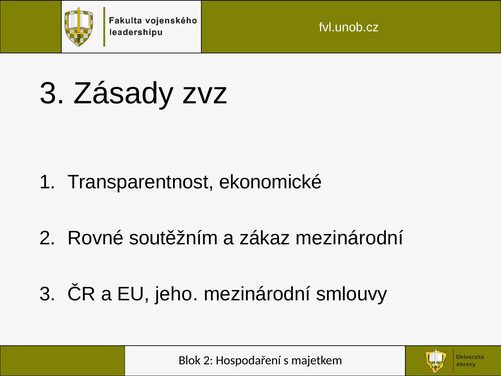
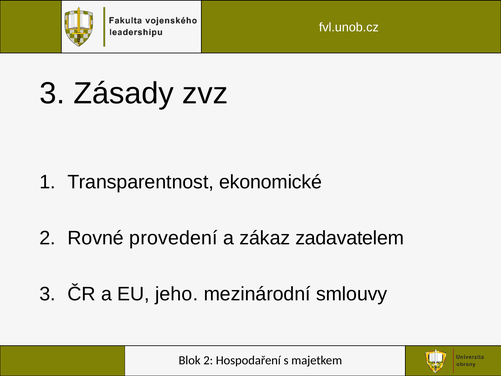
soutěžním: soutěžním -> provedení
zákaz mezinárodní: mezinárodní -> zadavatelem
